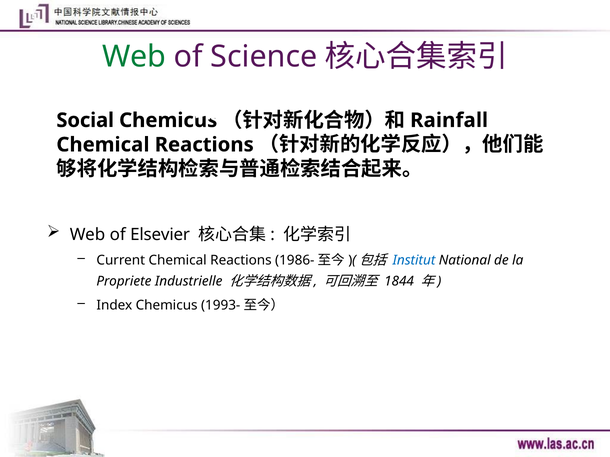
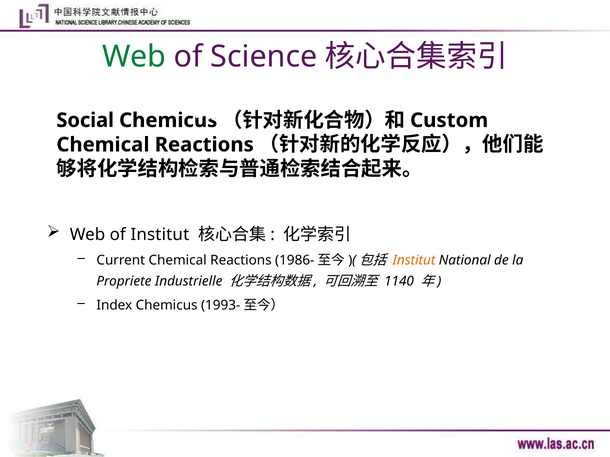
Rainfall: Rainfall -> Custom
of Elsevier: Elsevier -> Institut
Institut at (414, 260) colour: blue -> orange
1844: 1844 -> 1140
